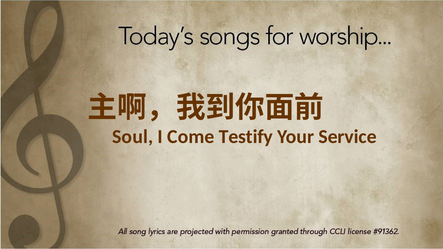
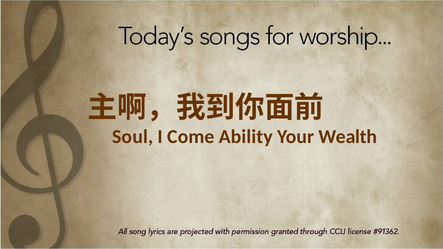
Testify: Testify -> Ability
Service: Service -> Wealth
